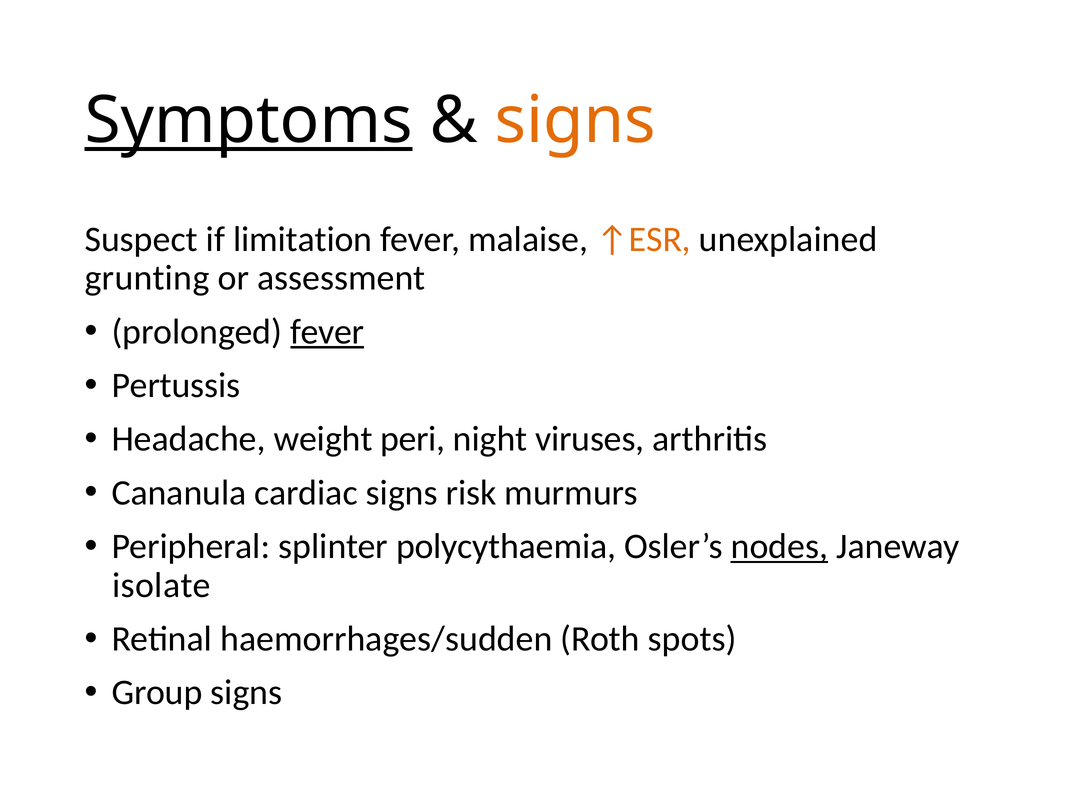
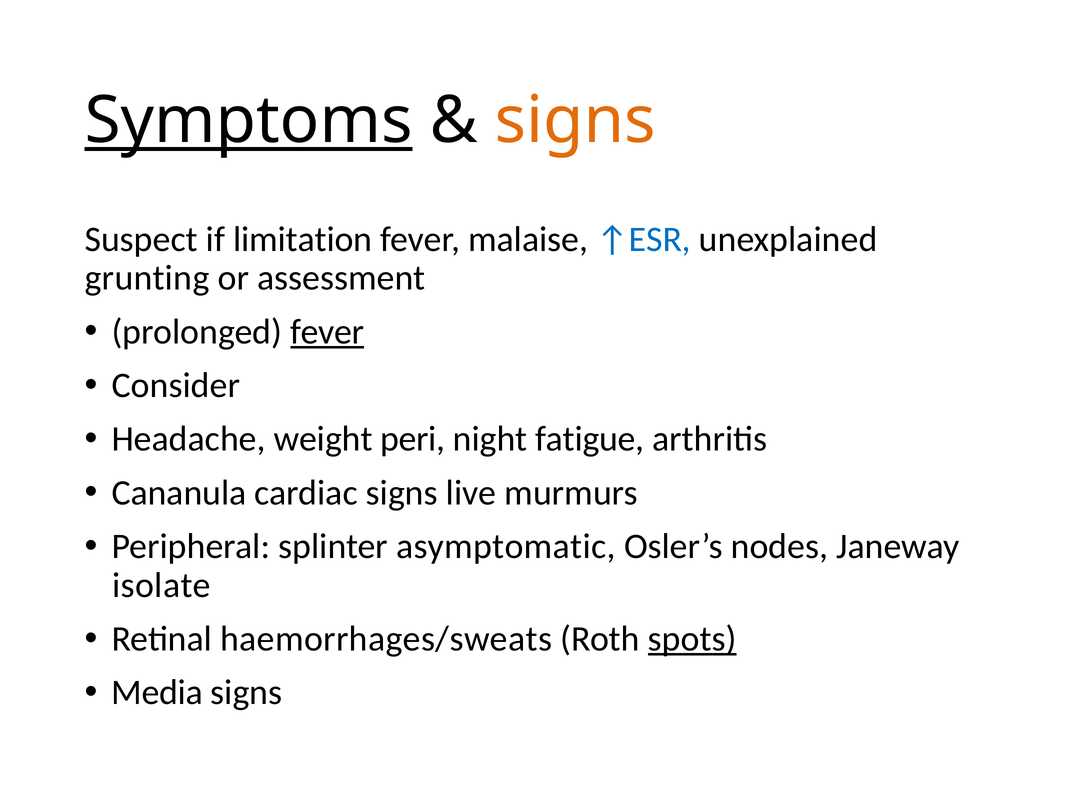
↑ESR colour: orange -> blue
Pertussis: Pertussis -> Consider
viruses: viruses -> fatigue
risk: risk -> live
polycythaemia: polycythaemia -> asymptomatic
nodes underline: present -> none
haemorrhages/sudden: haemorrhages/sudden -> haemorrhages/sweats
spots underline: none -> present
Group: Group -> Media
